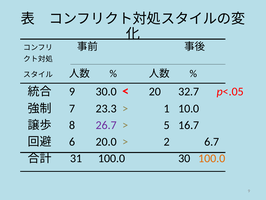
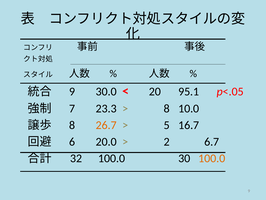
32.7: 32.7 -> 95.1
1 at (167, 108): 1 -> 8
26.7 colour: purple -> orange
31: 31 -> 32
